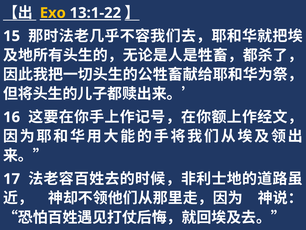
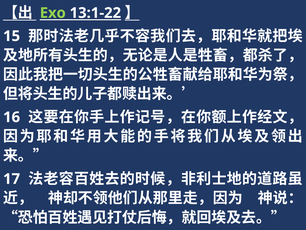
Exo colour: yellow -> light green
